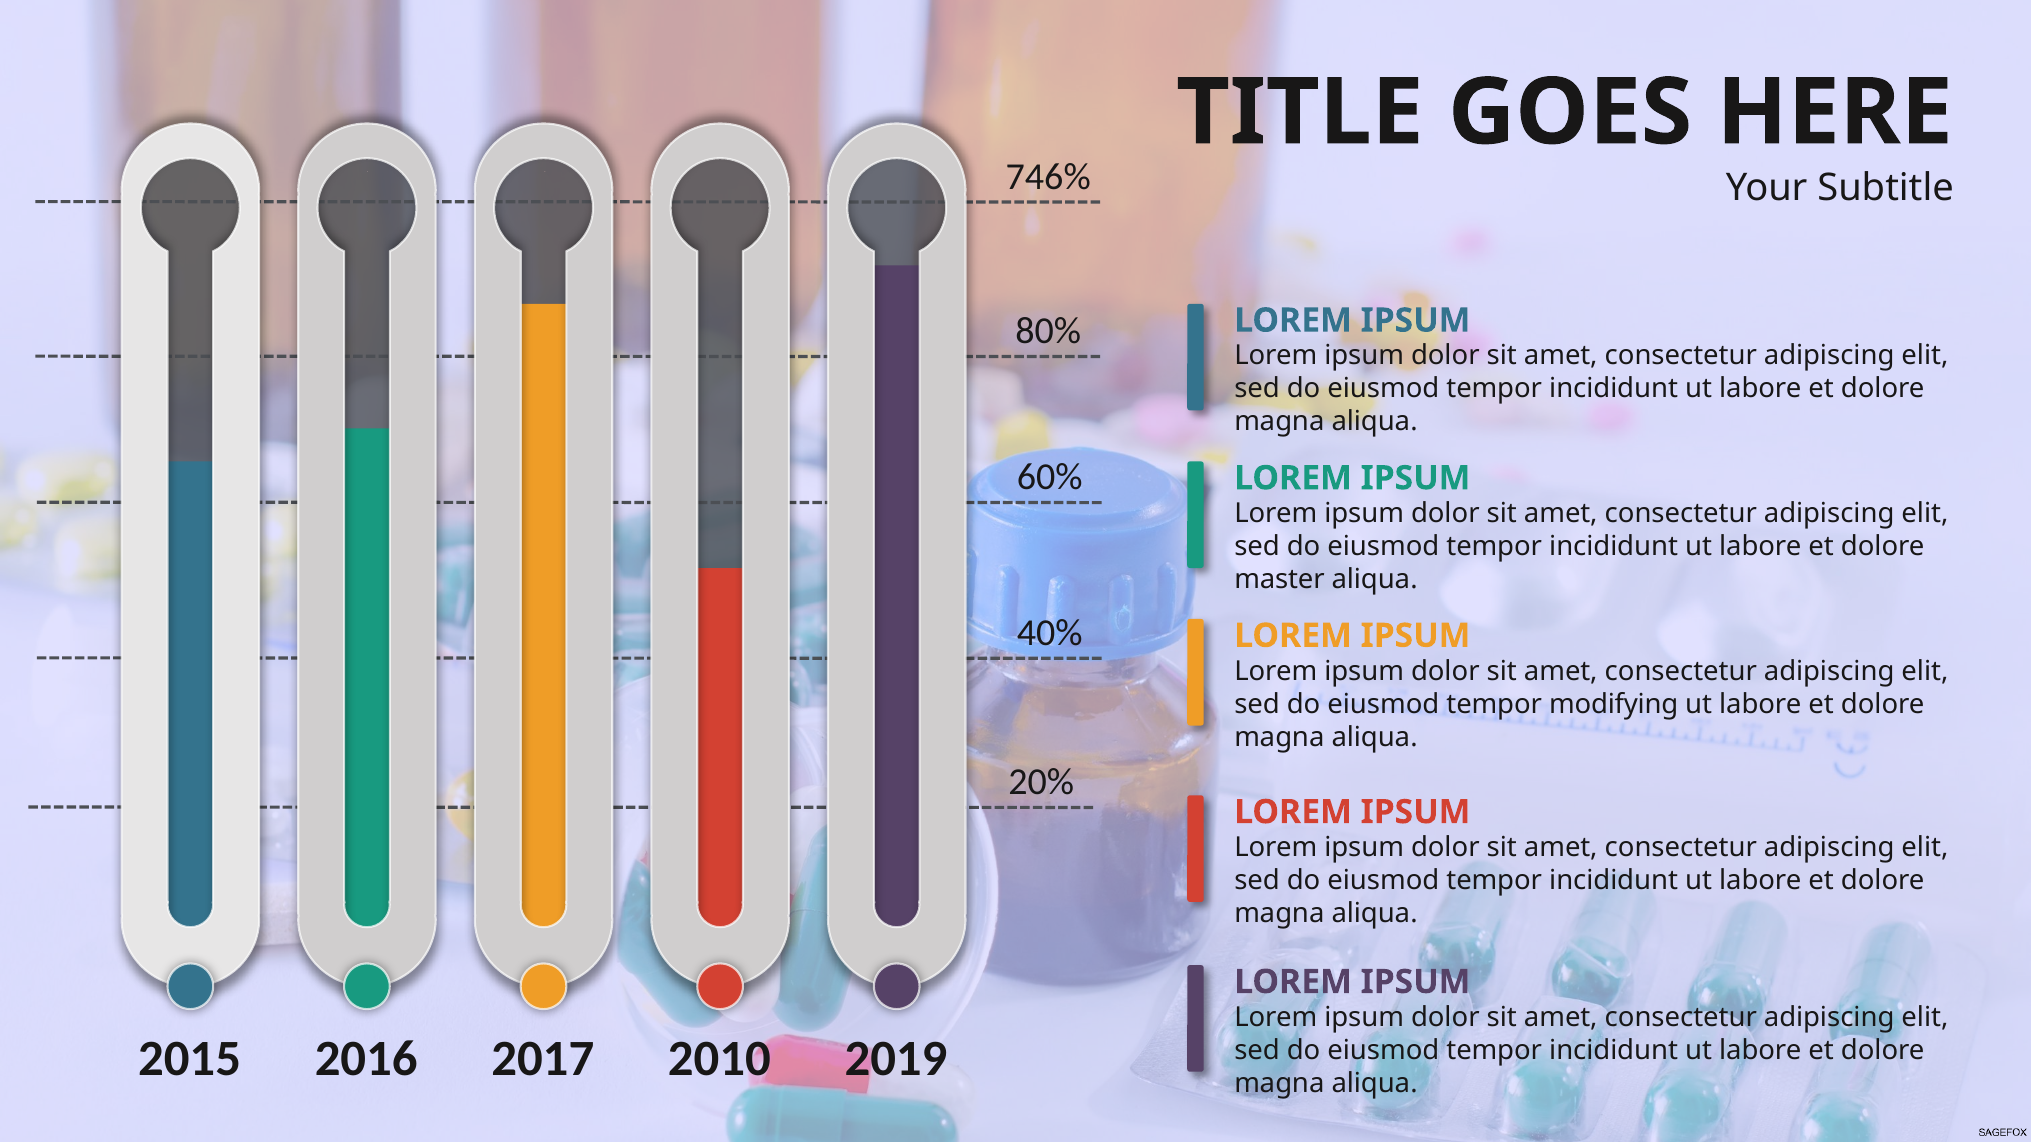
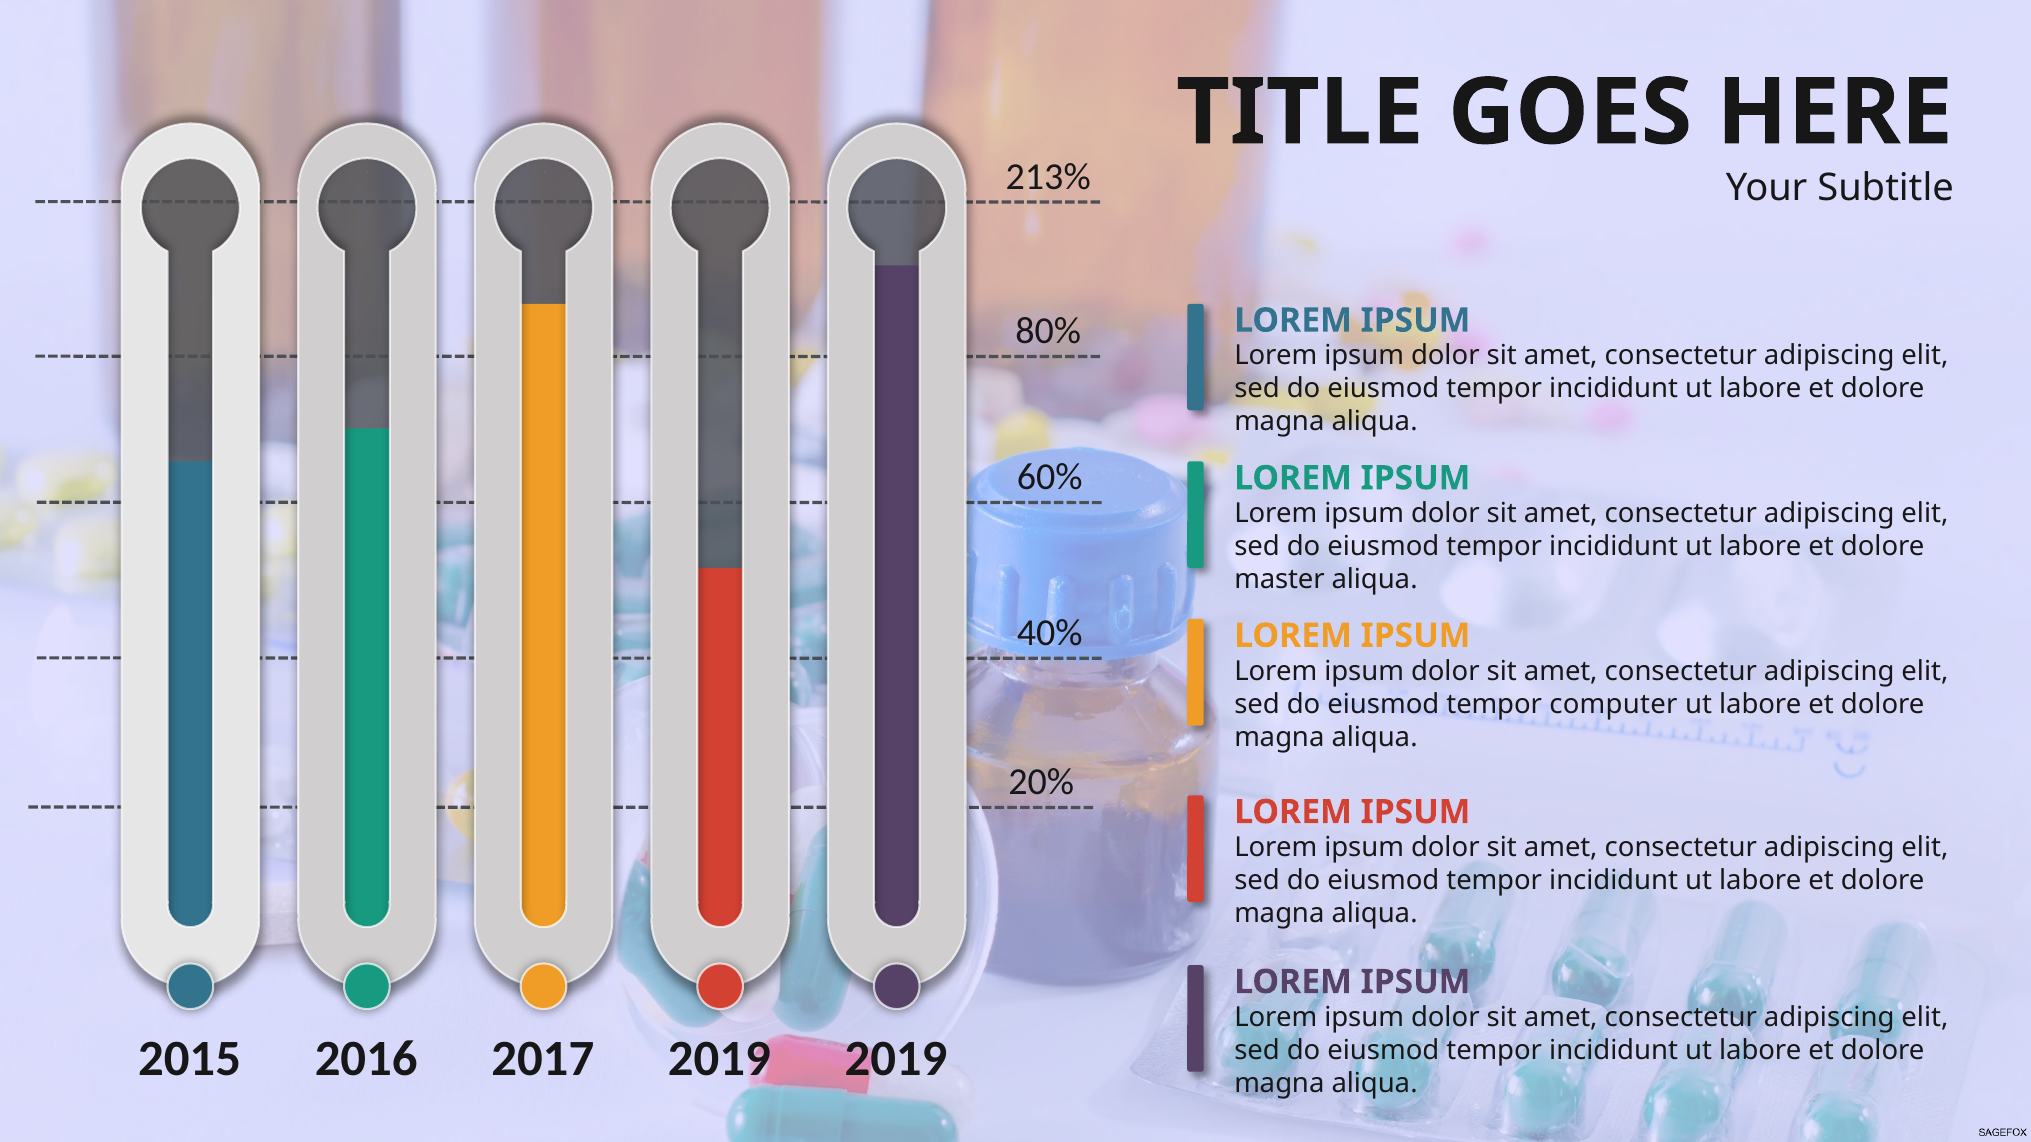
746%: 746% -> 213%
modifying: modifying -> computer
2017 2010: 2010 -> 2019
